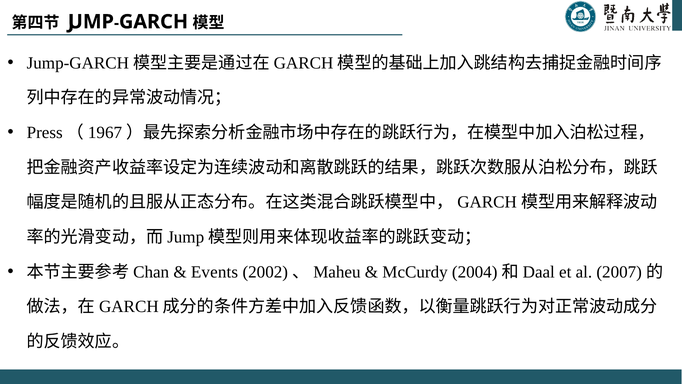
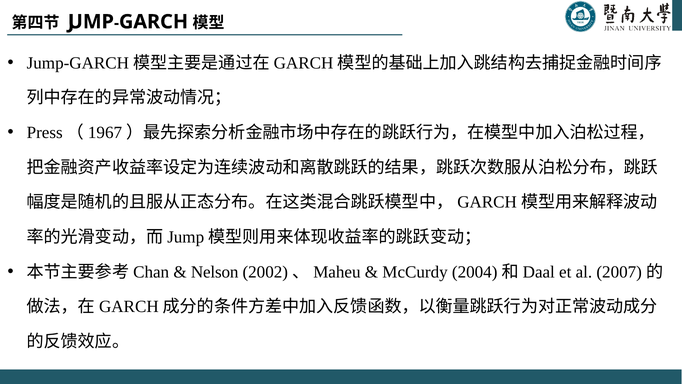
Events: Events -> Nelson
